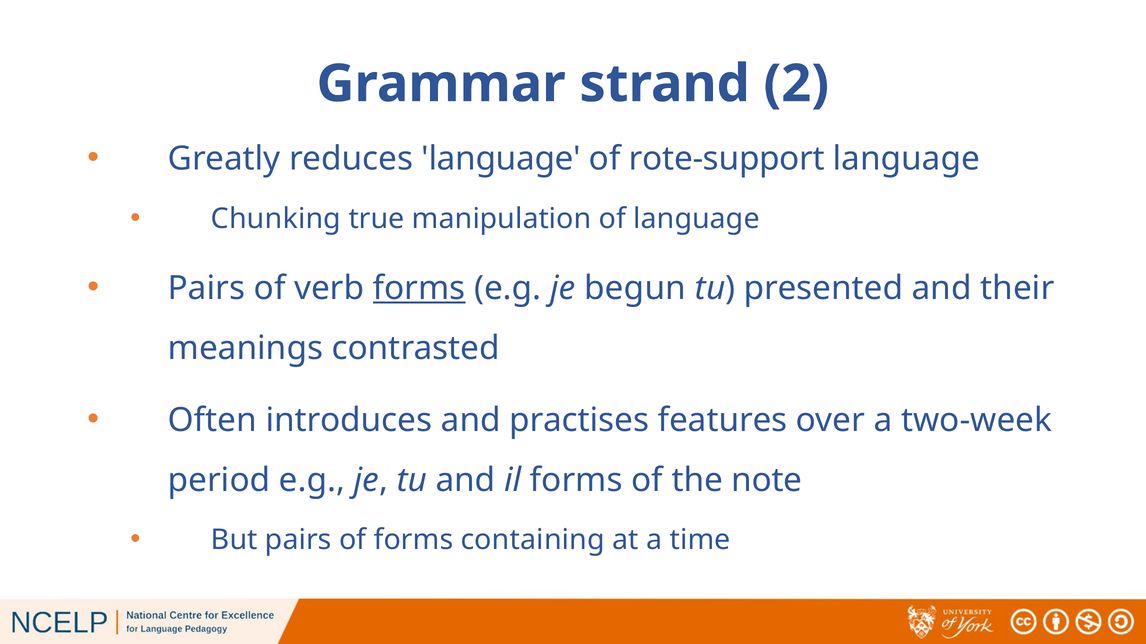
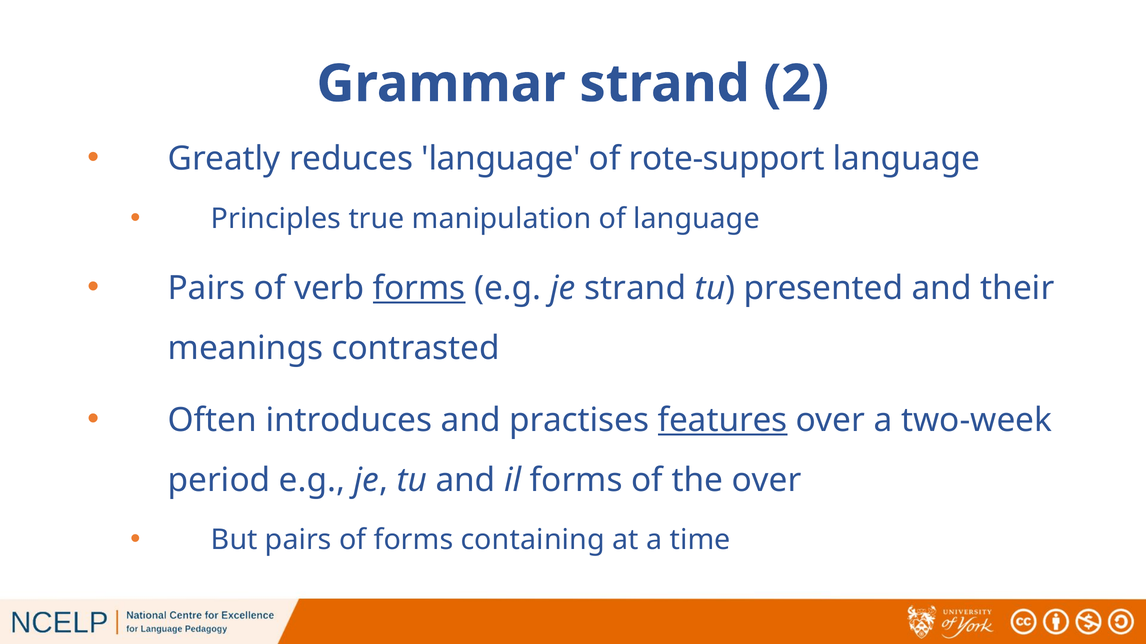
Chunking: Chunking -> Principles
je begun: begun -> strand
features underline: none -> present
the note: note -> over
